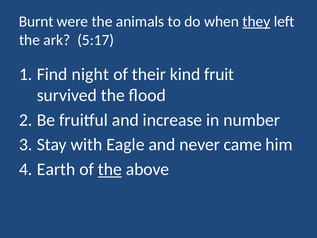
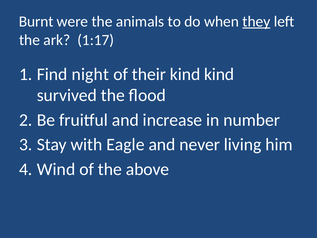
5:17: 5:17 -> 1:17
kind fruit: fruit -> kind
came: came -> living
Earth: Earth -> Wind
the at (110, 169) underline: present -> none
